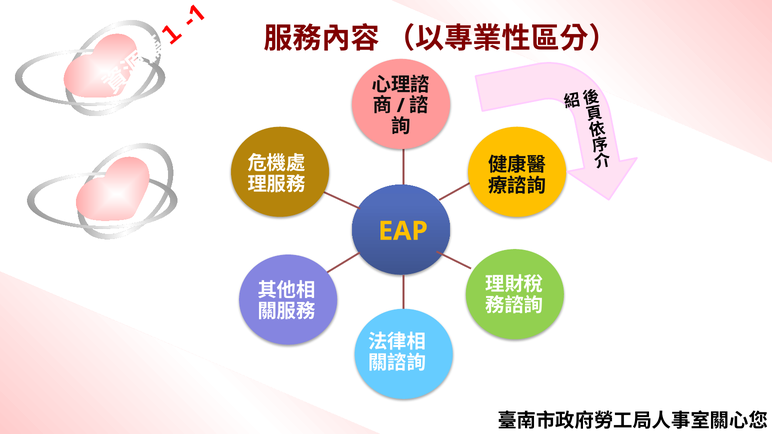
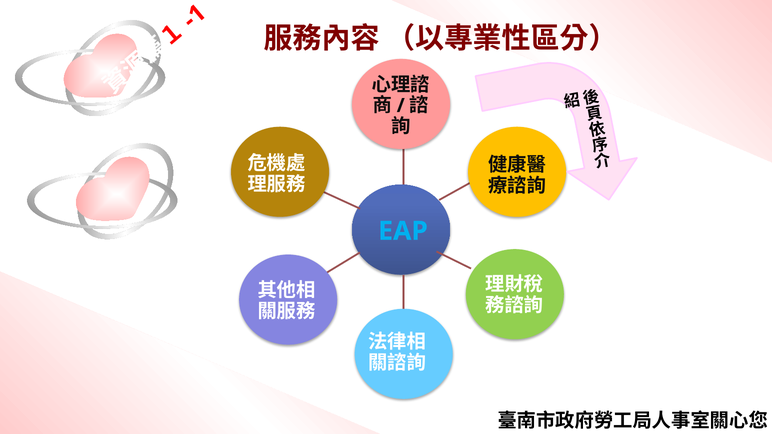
EAP colour: yellow -> light blue
